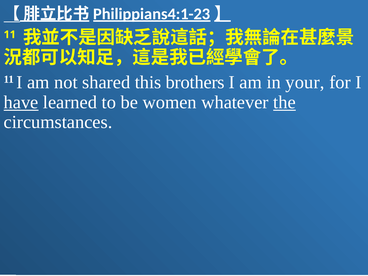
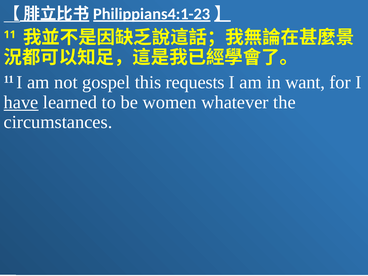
shared: shared -> gospel
brothers: brothers -> requests
your: your -> want
the underline: present -> none
